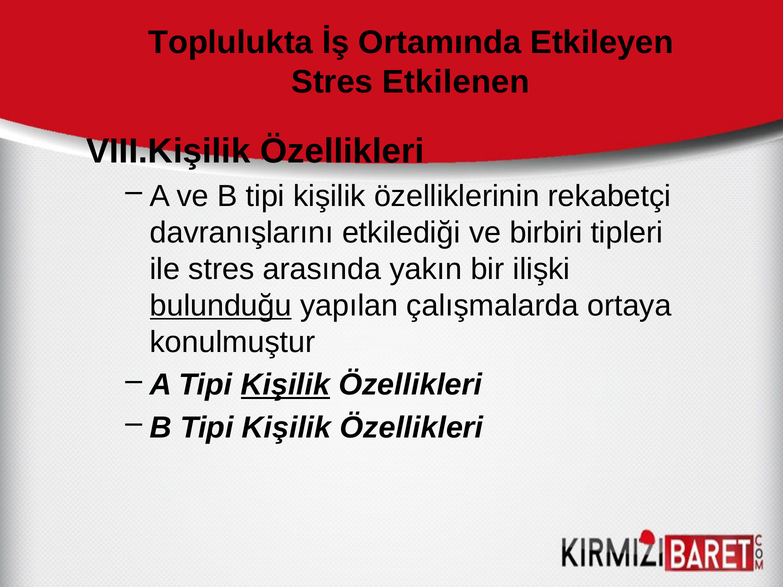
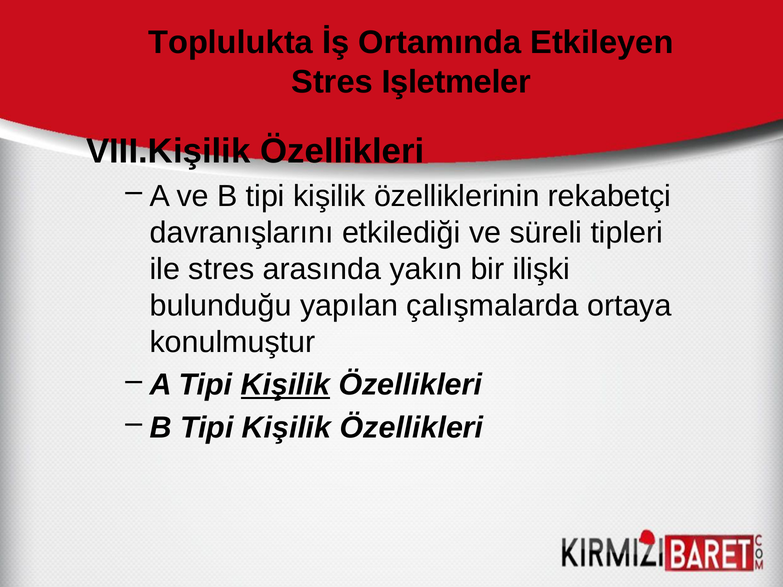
Etkilenen: Etkilenen -> Işletmeler
birbiri: birbiri -> süreli
bulunduğu underline: present -> none
